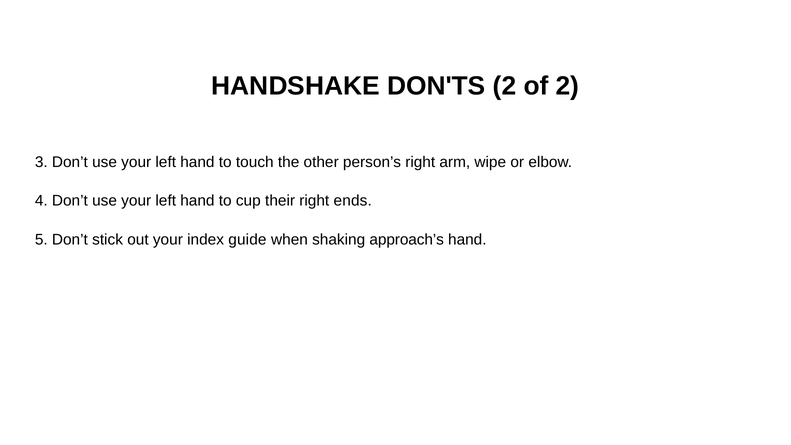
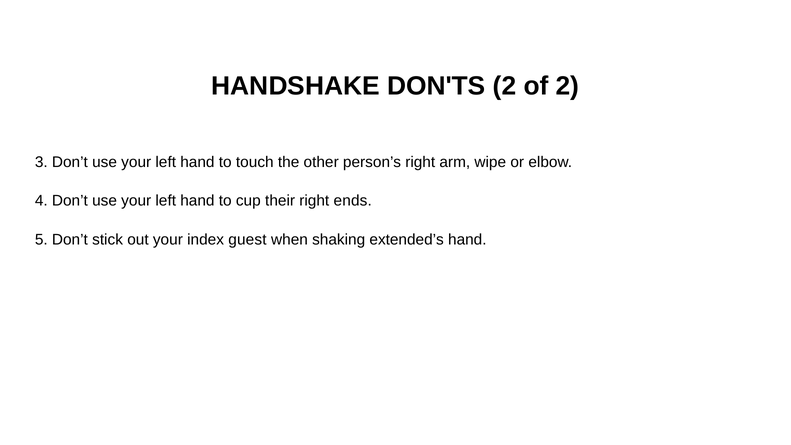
guide: guide -> guest
approach’s: approach’s -> extended’s
